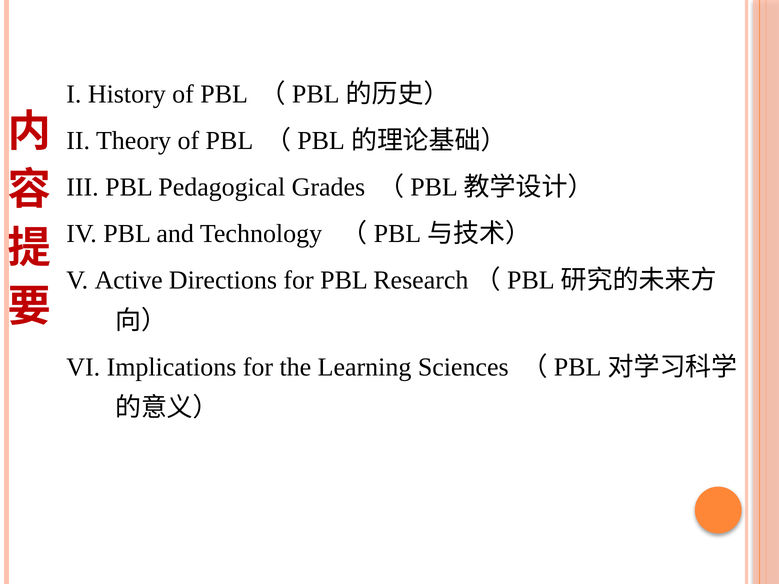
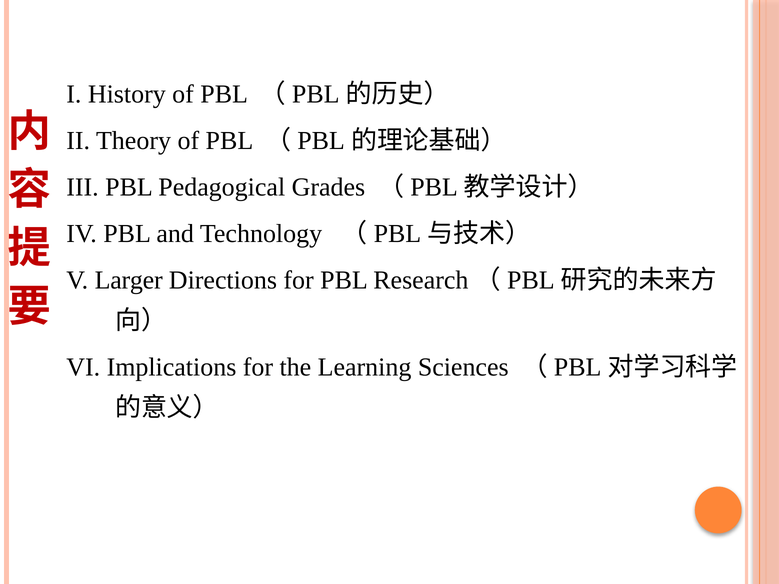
Active: Active -> Larger
